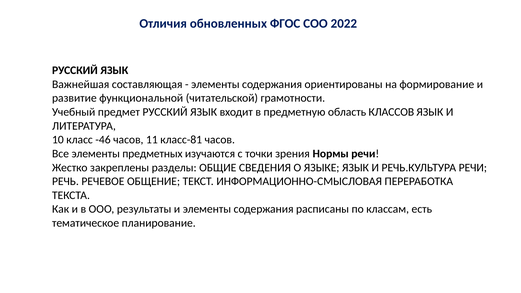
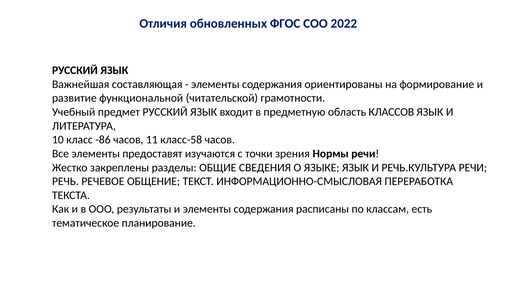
-46: -46 -> -86
класс-81: класс-81 -> класс-58
предметных: предметных -> предоставят
